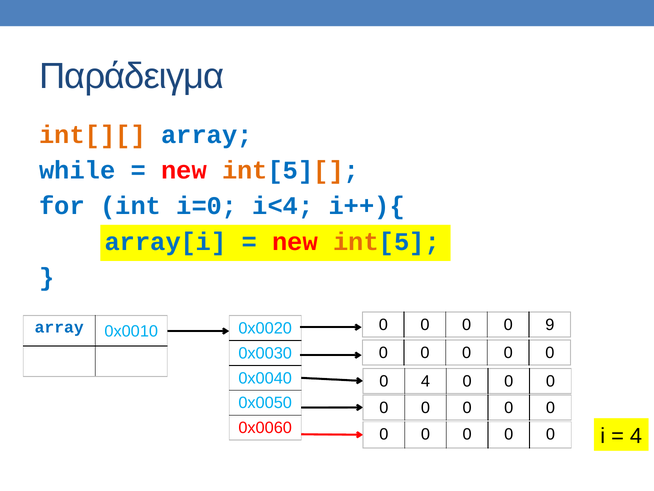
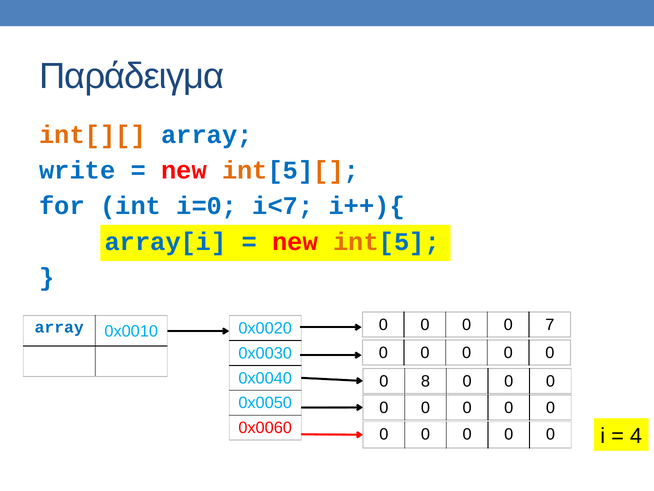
while: while -> write
i<4: i<4 -> i<7
9: 9 -> 7
0 4: 4 -> 8
